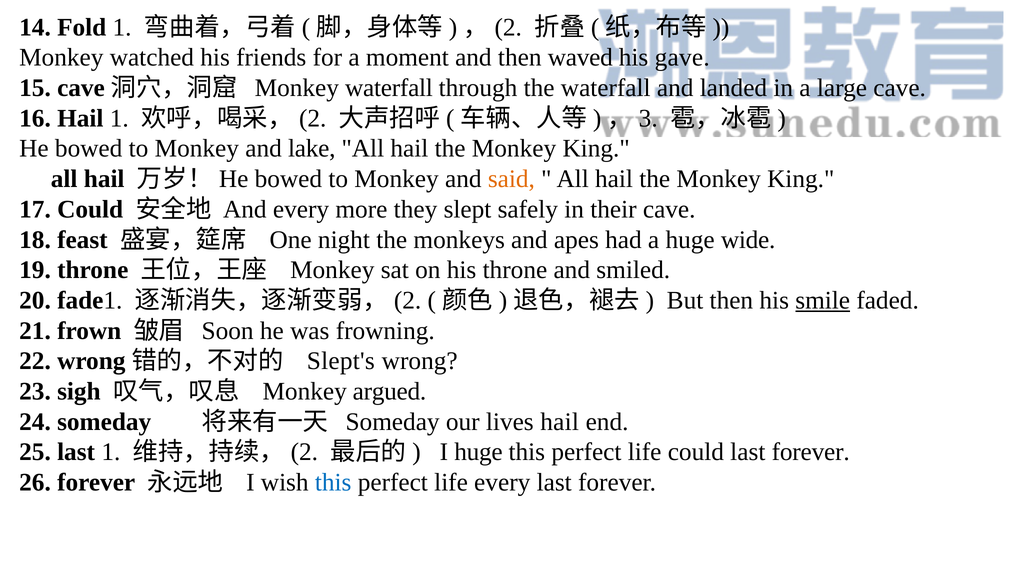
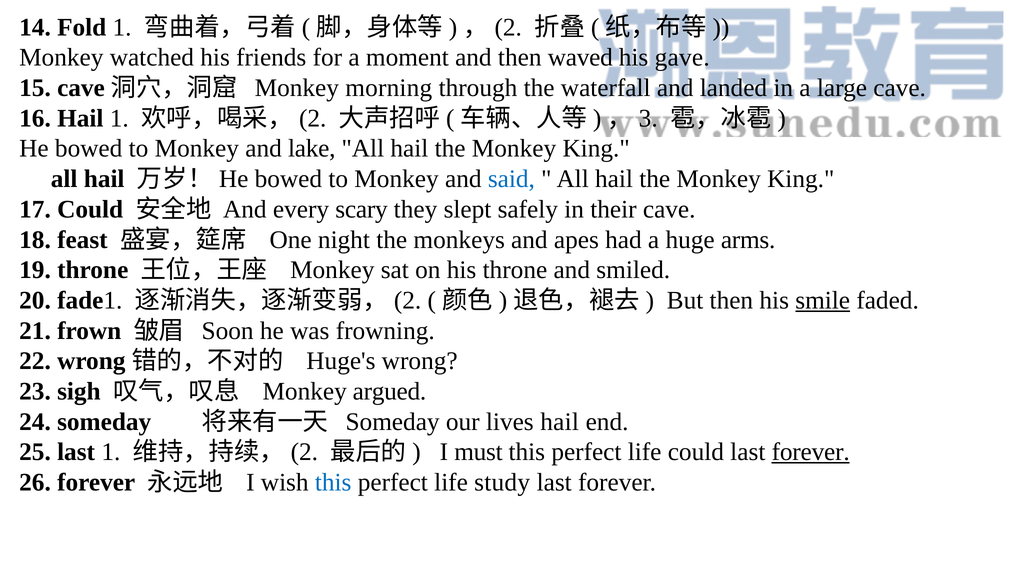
Monkey waterfall: waterfall -> morning
said colour: orange -> blue
more: more -> scary
wide: wide -> arms
Slept's: Slept's -> Huge's
I huge: huge -> must
forever at (811, 452) underline: none -> present
life every: every -> study
